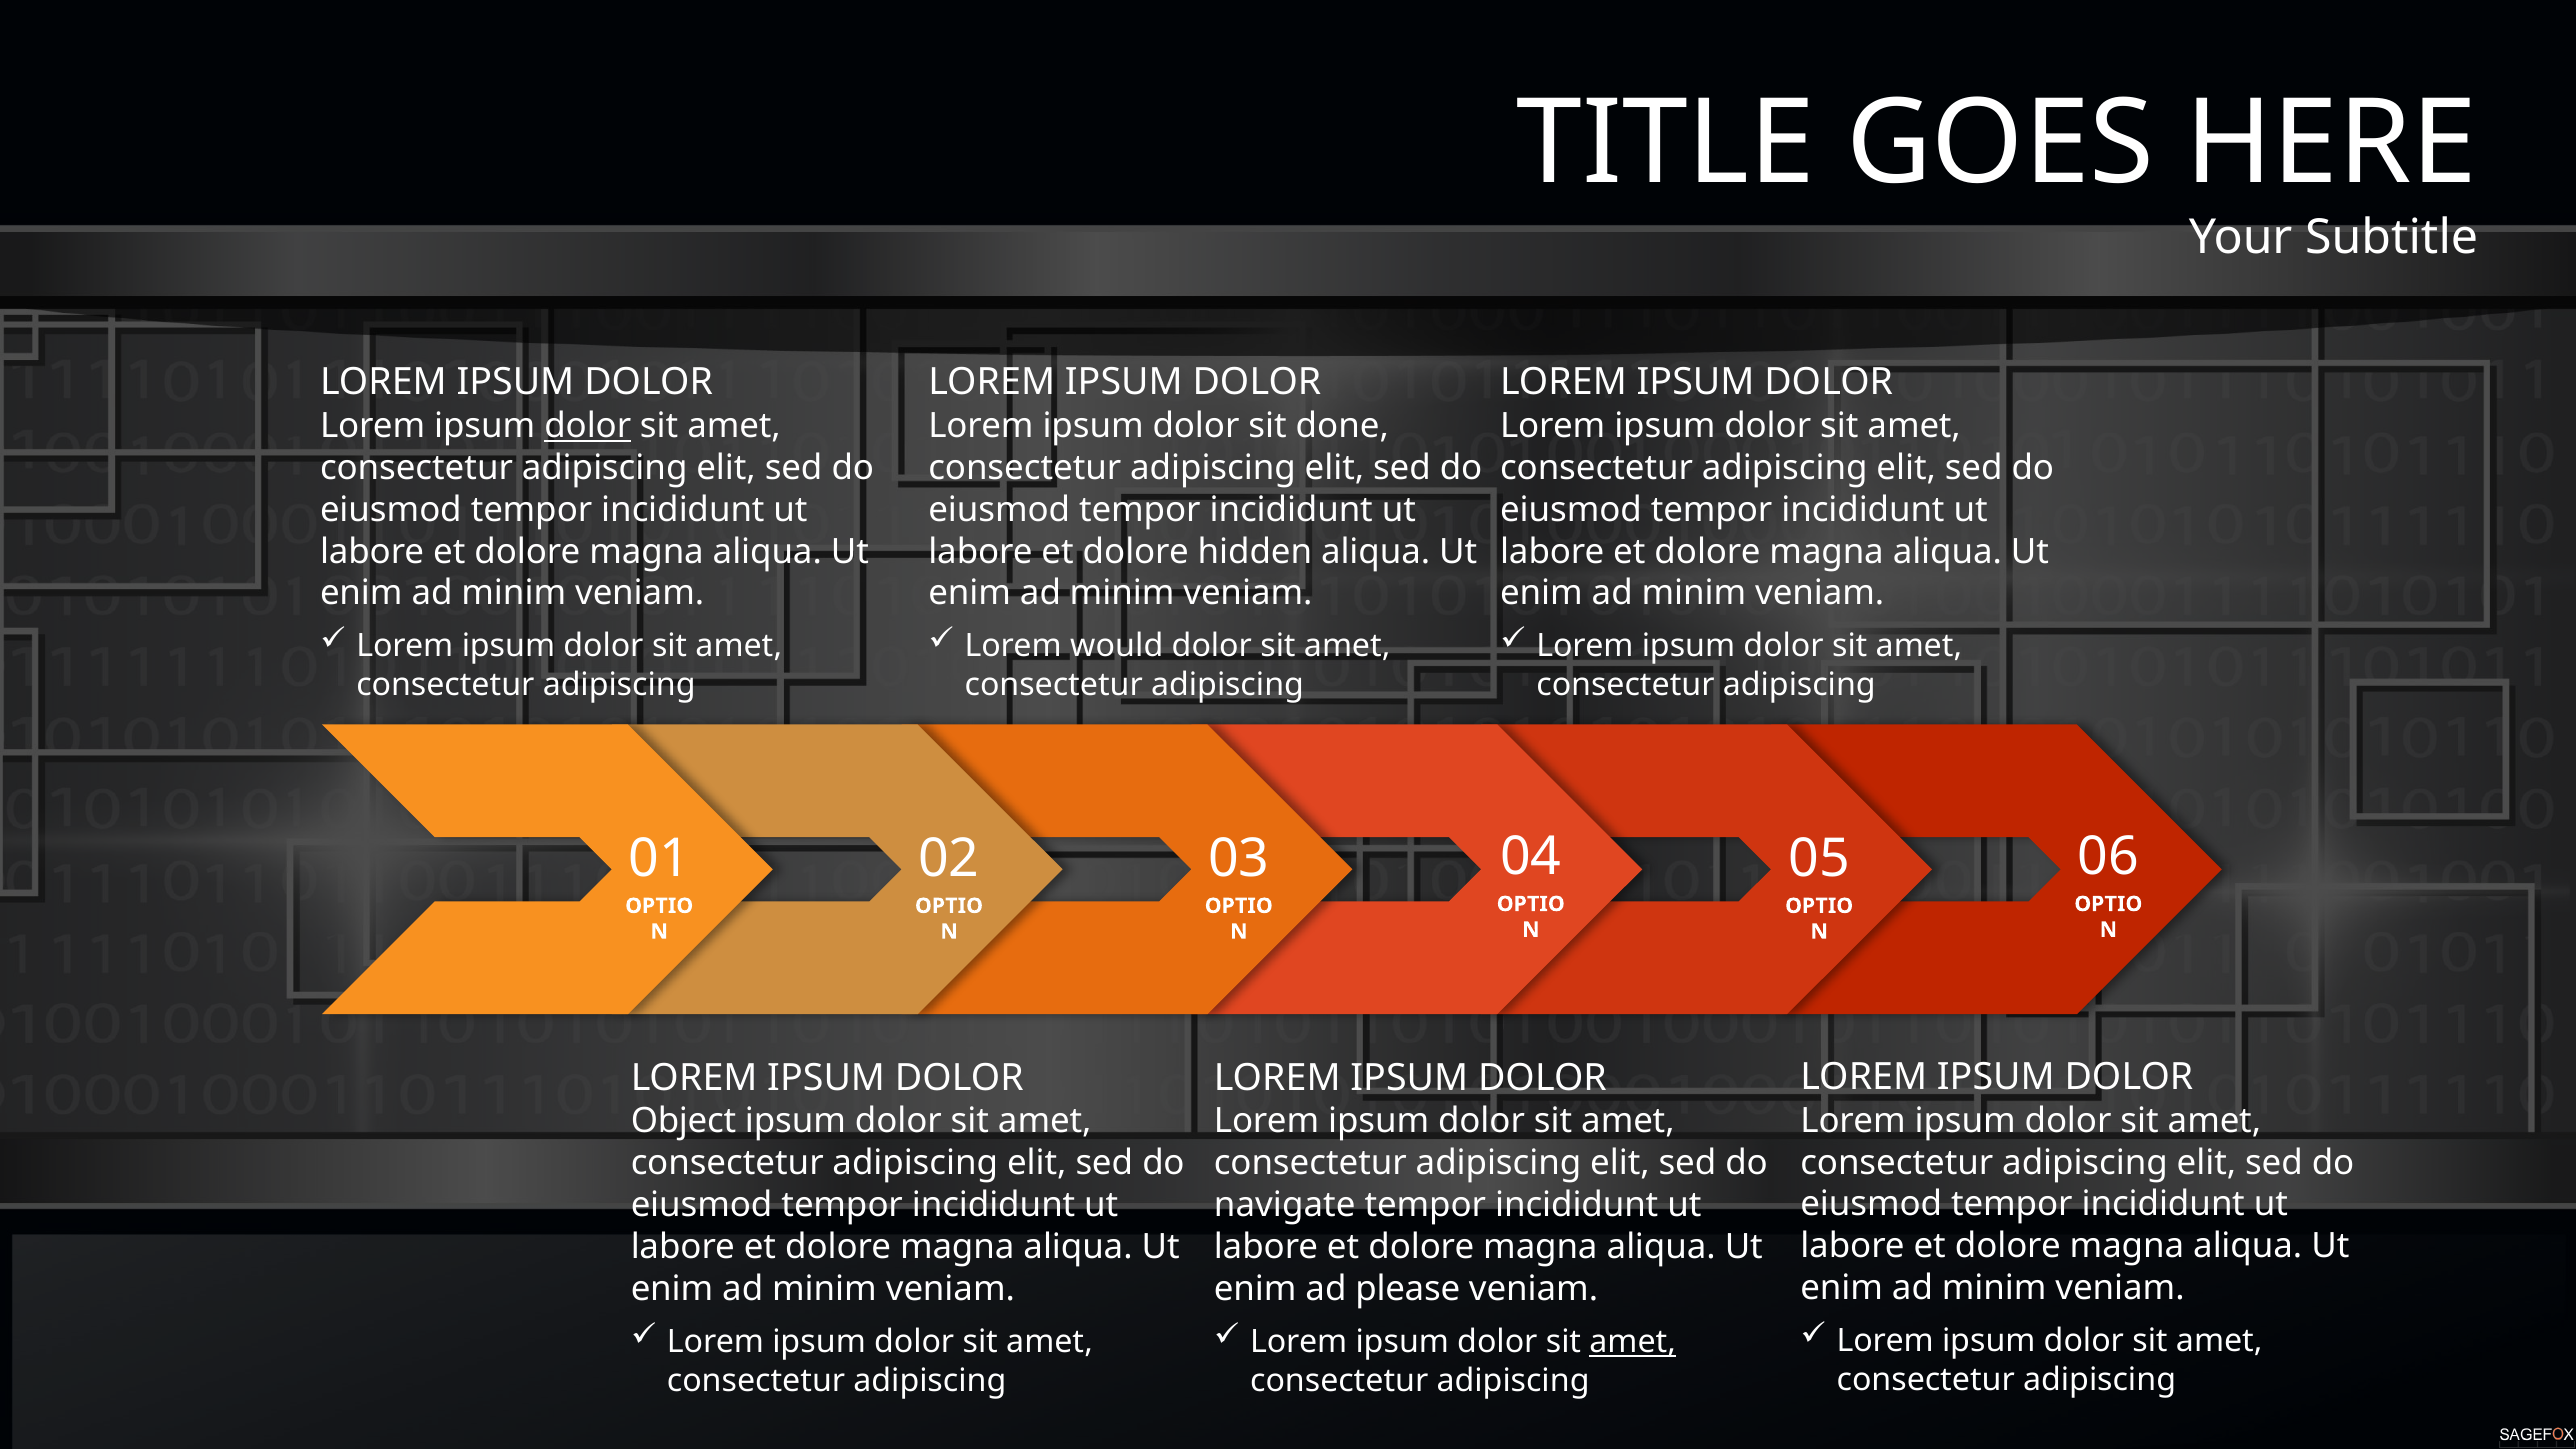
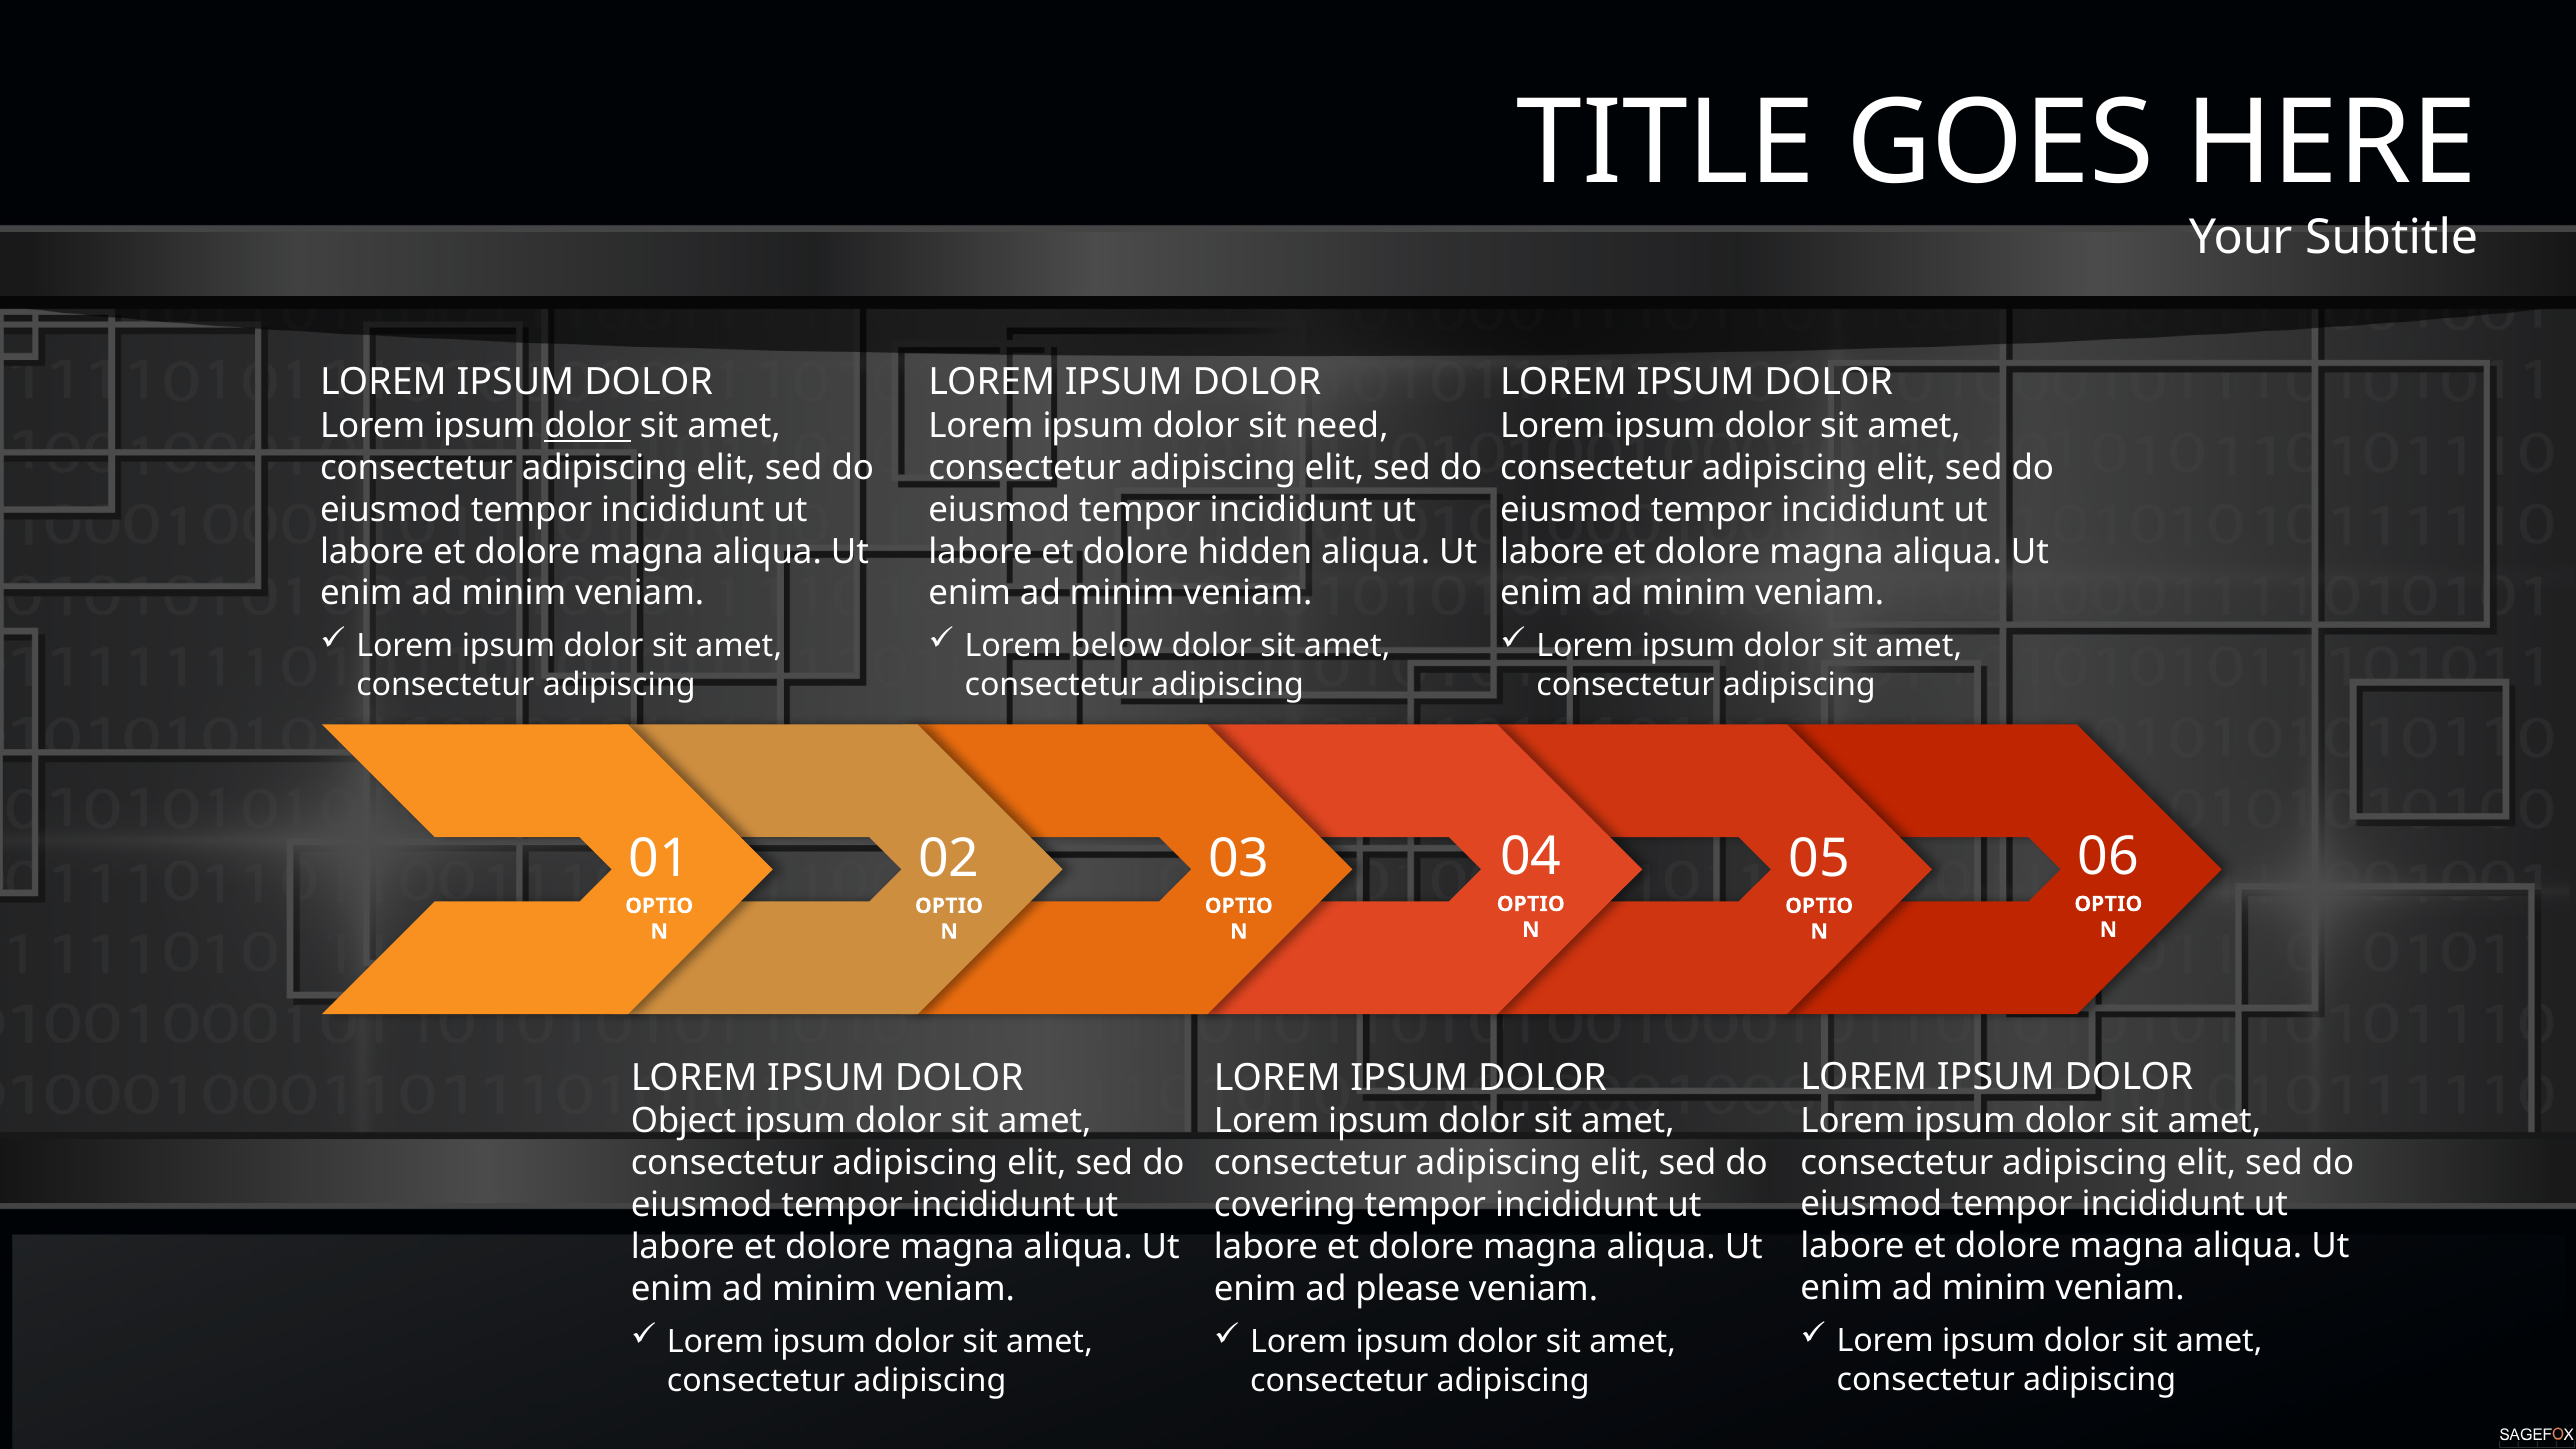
done: done -> need
would: would -> below
navigate: navigate -> covering
amet at (1633, 1342) underline: present -> none
